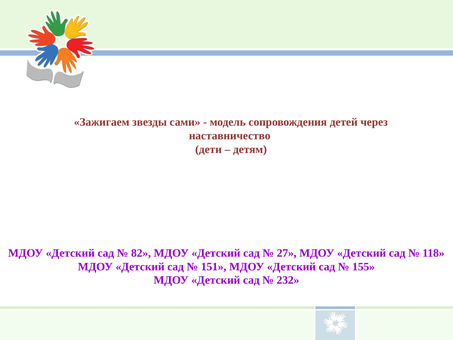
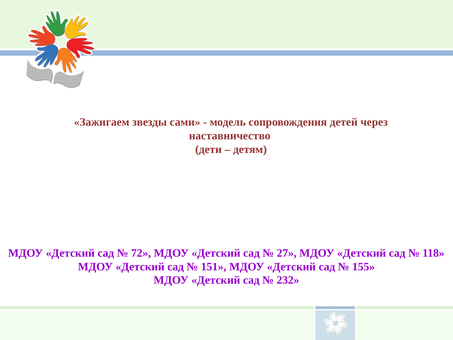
82: 82 -> 72
